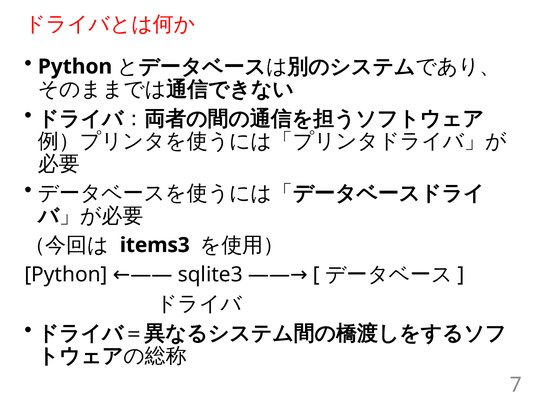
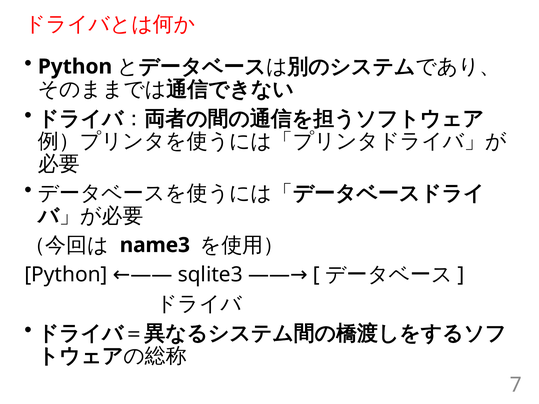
items3: items3 -> name3
